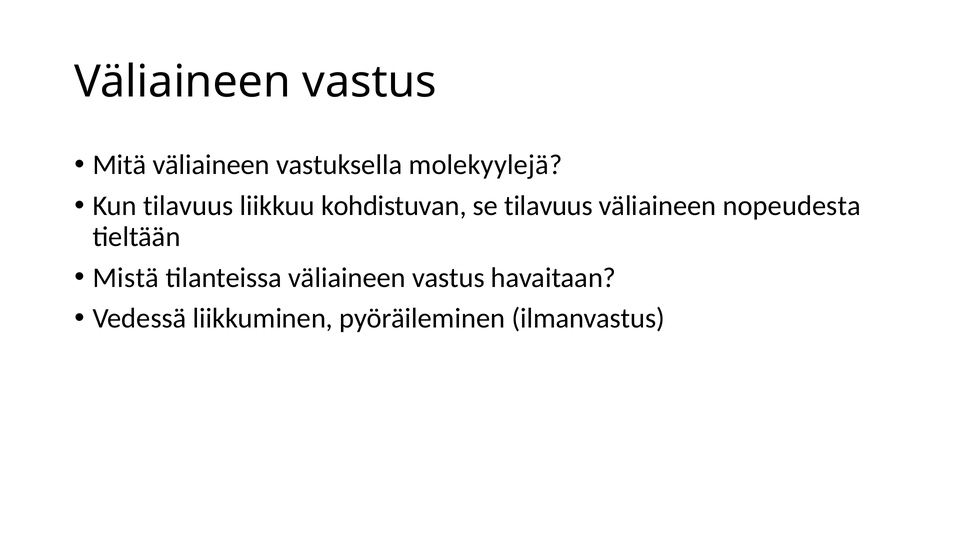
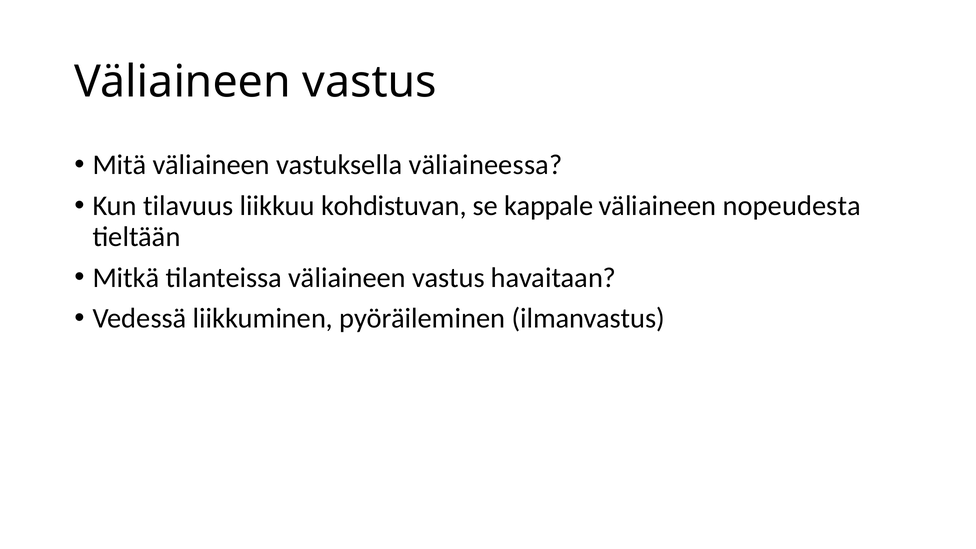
molekyylejä: molekyylejä -> väliaineessa
se tilavuus: tilavuus -> kappale
Mistä: Mistä -> Mitkä
